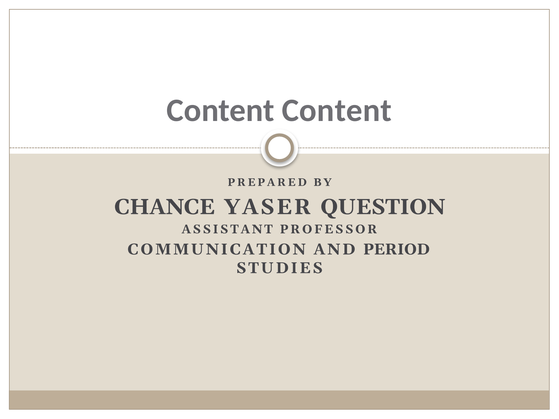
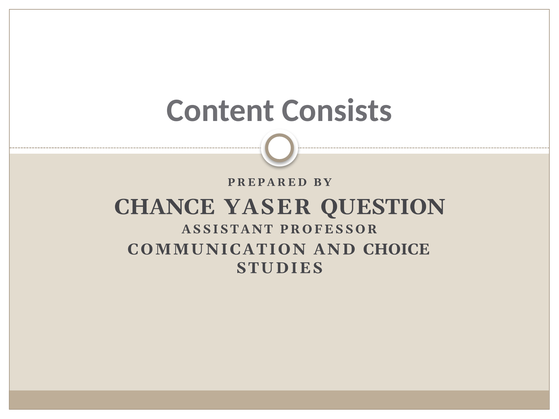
Content Content: Content -> Consists
PERIOD: PERIOD -> CHOICE
